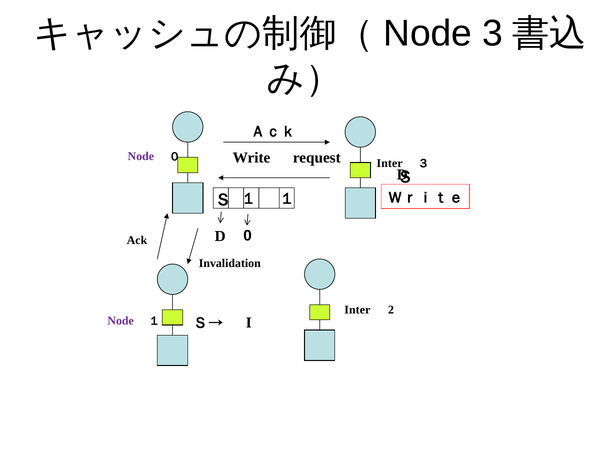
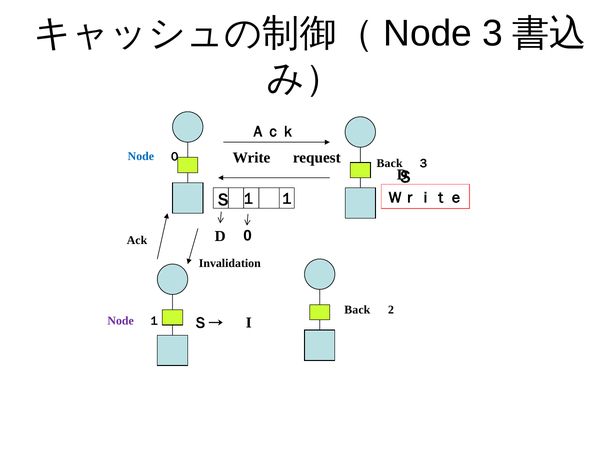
Node at (141, 156) colour: purple -> blue
Inter at (390, 163): Inter -> Back
Inter at (357, 310): Inter -> Back
